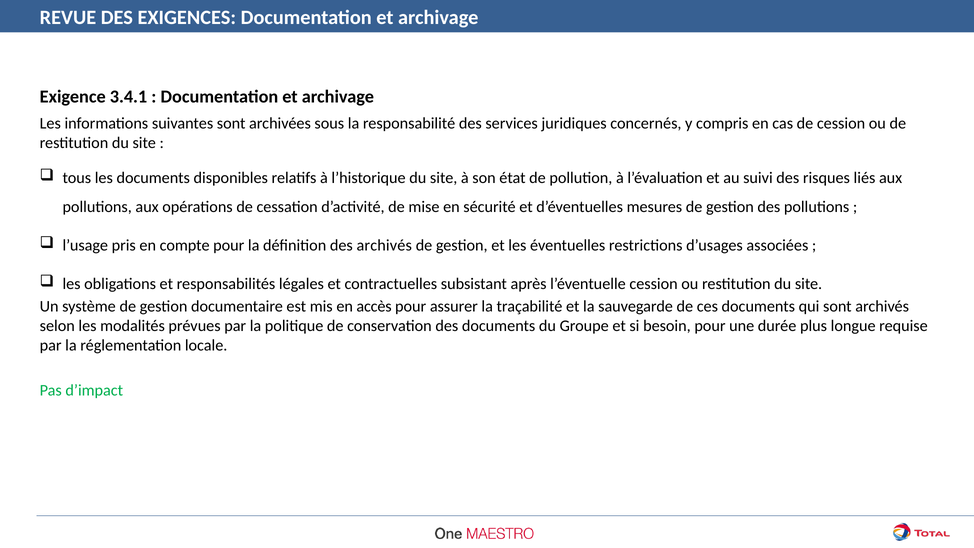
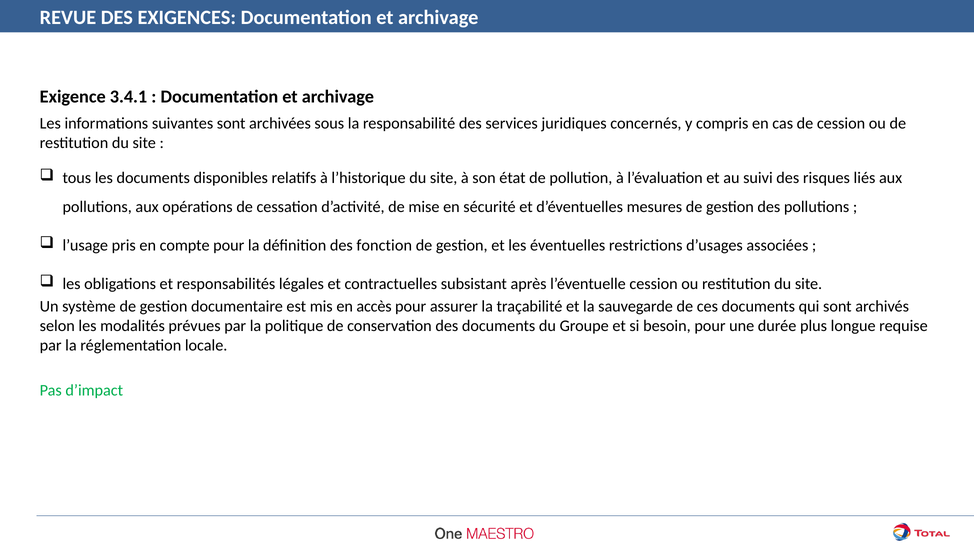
des archivés: archivés -> fonction
